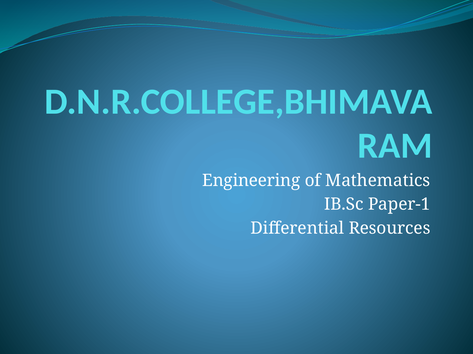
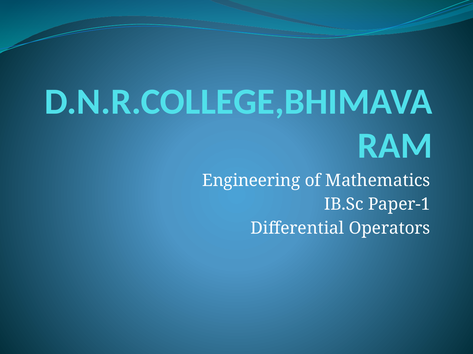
Resources: Resources -> Operators
